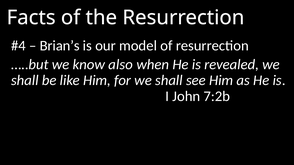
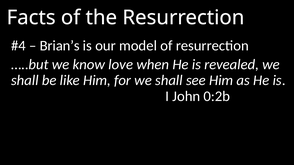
also: also -> love
7:2b: 7:2b -> 0:2b
